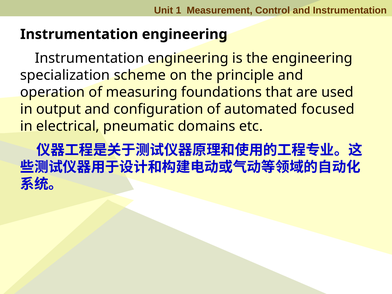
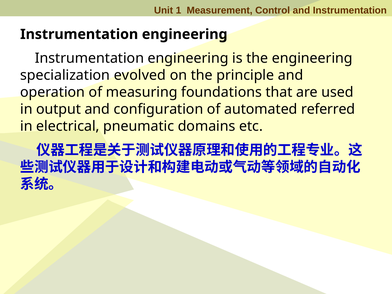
scheme: scheme -> evolved
focused: focused -> referred
